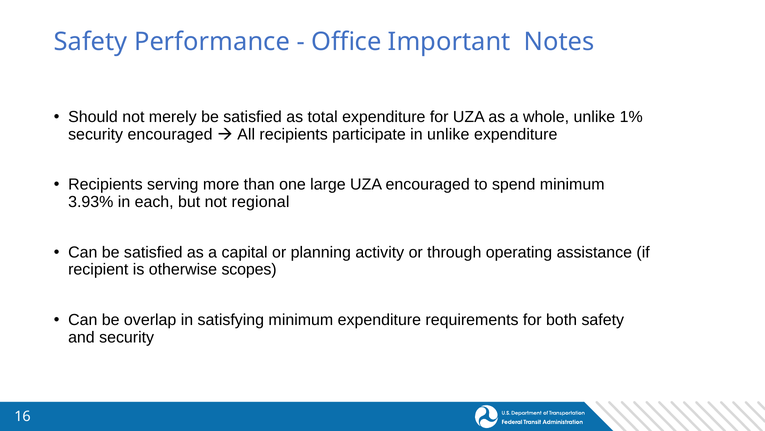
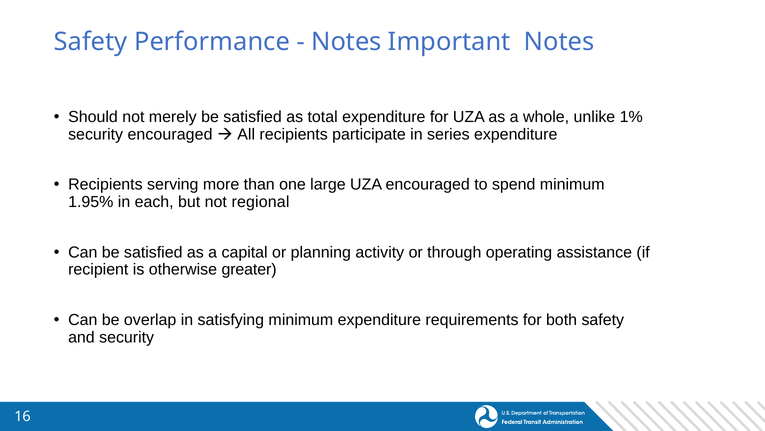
Office at (346, 42): Office -> Notes
in unlike: unlike -> series
3.93%: 3.93% -> 1.95%
scopes: scopes -> greater
